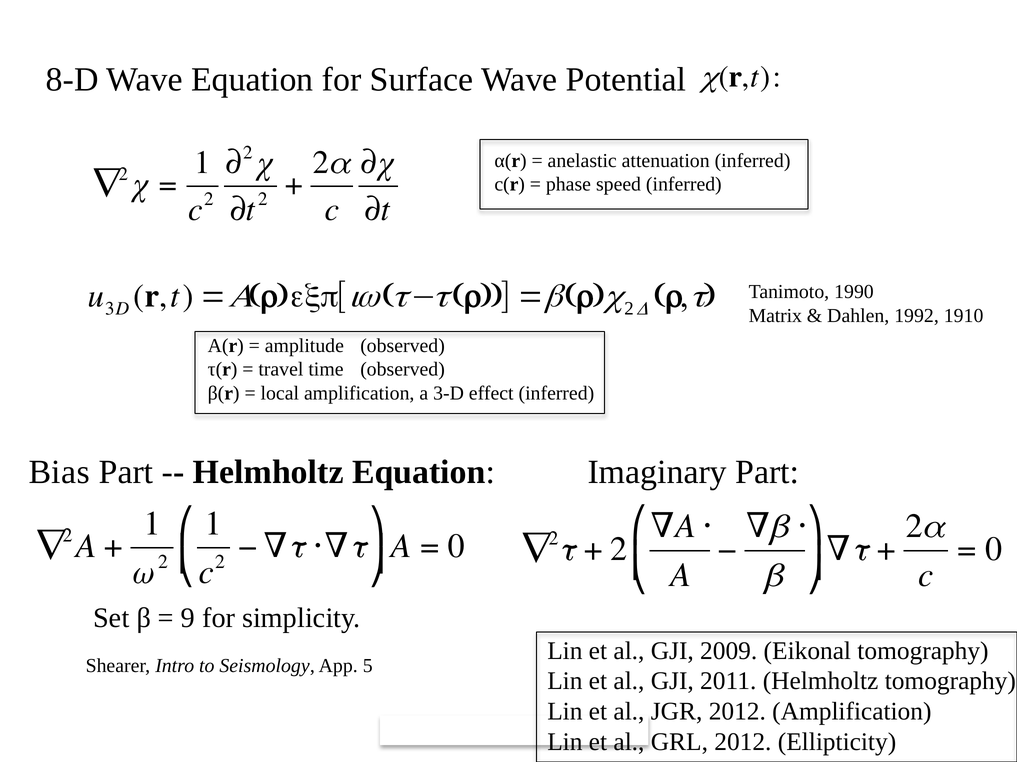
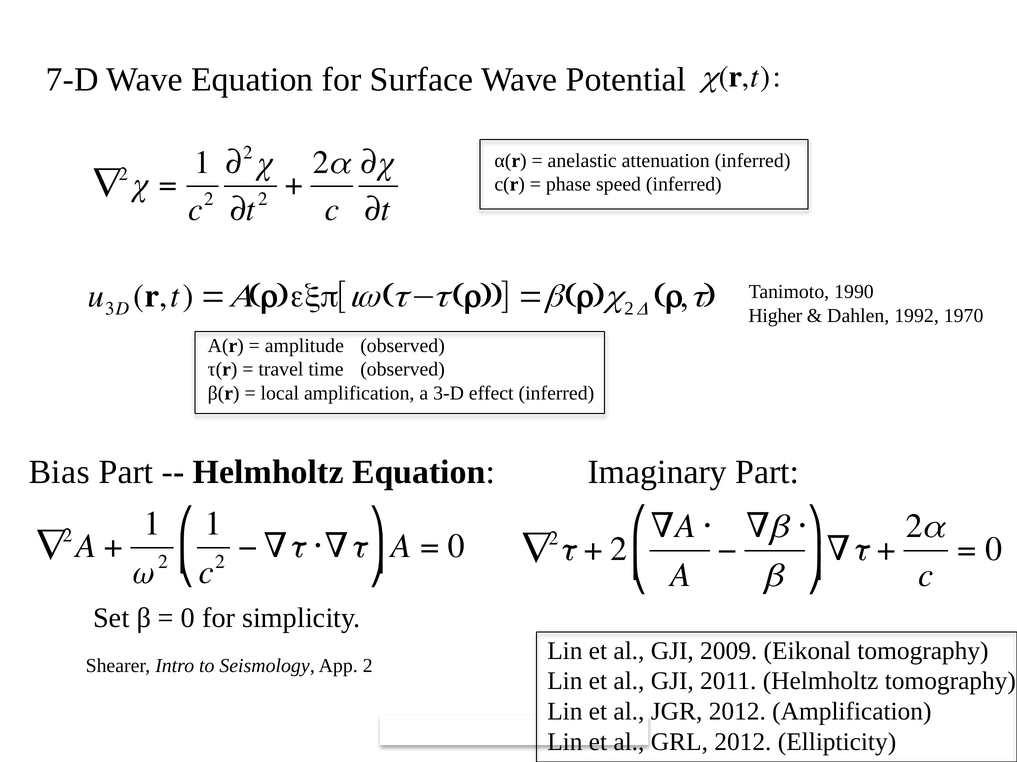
8-D: 8-D -> 7-D
Matrix: Matrix -> Higher
1910: 1910 -> 1970
9: 9 -> 0
App 5: 5 -> 2
